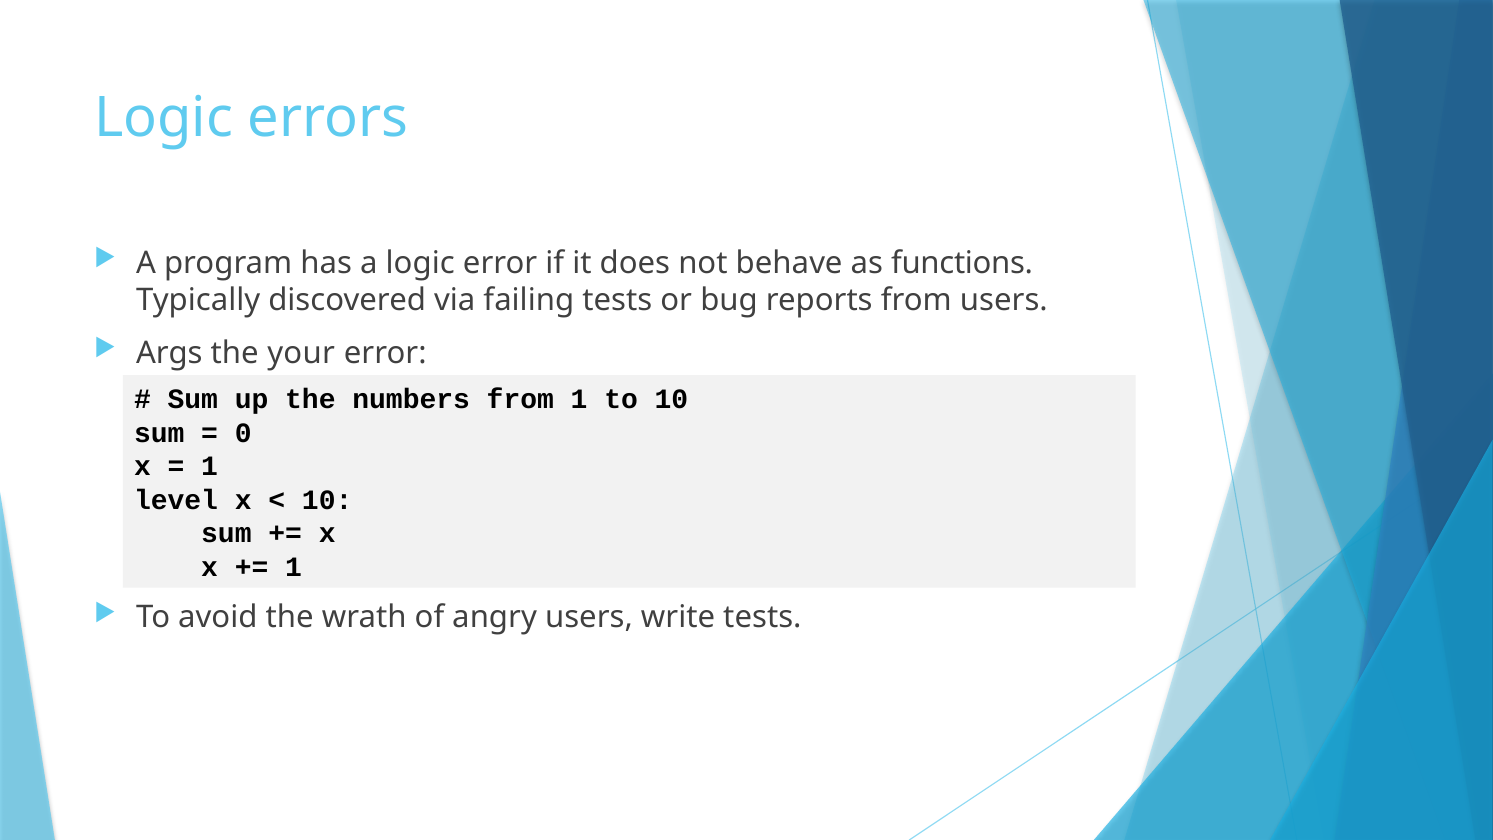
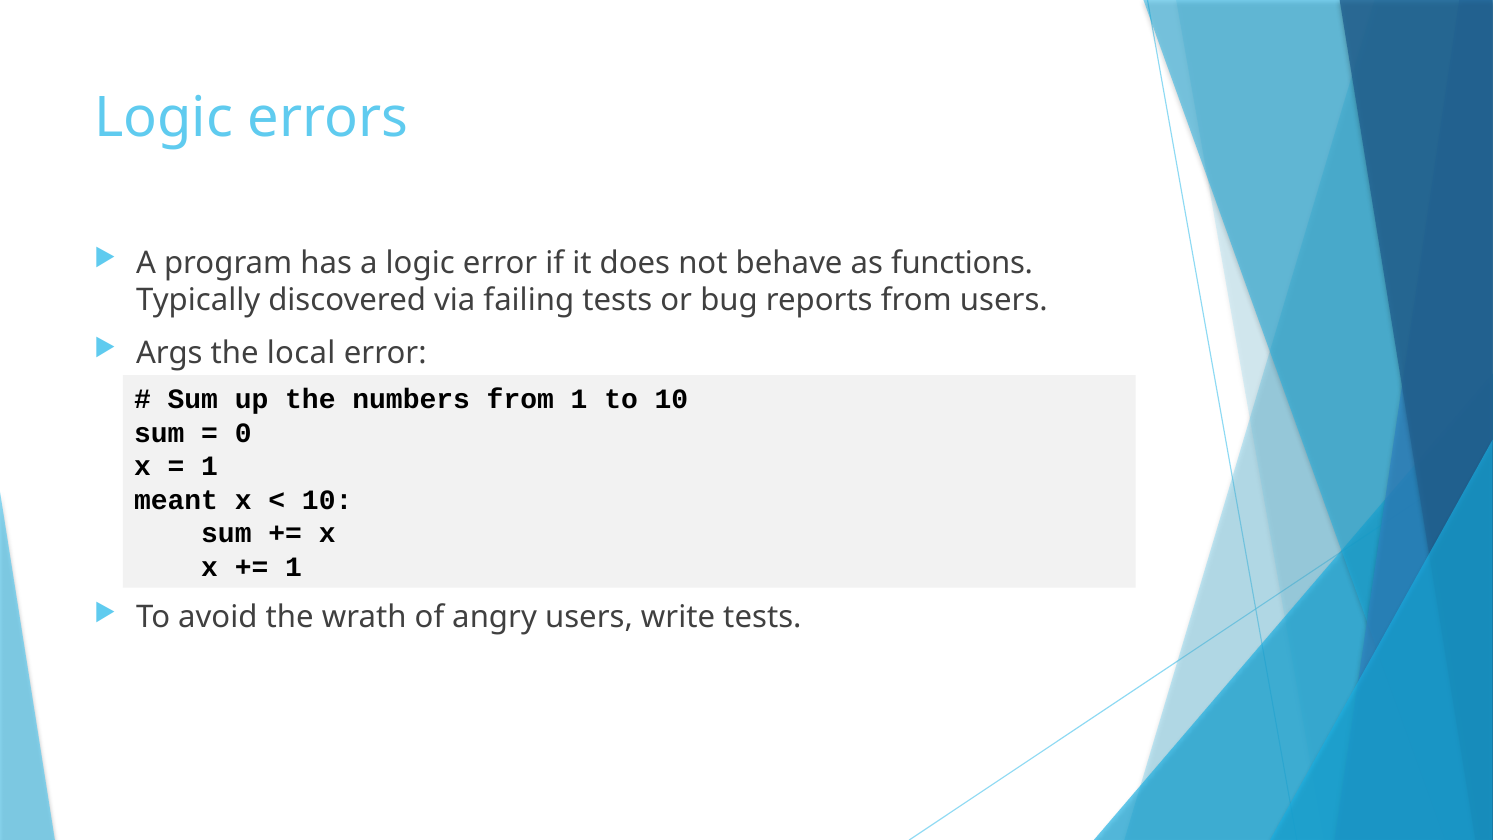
your: your -> local
level: level -> meant
